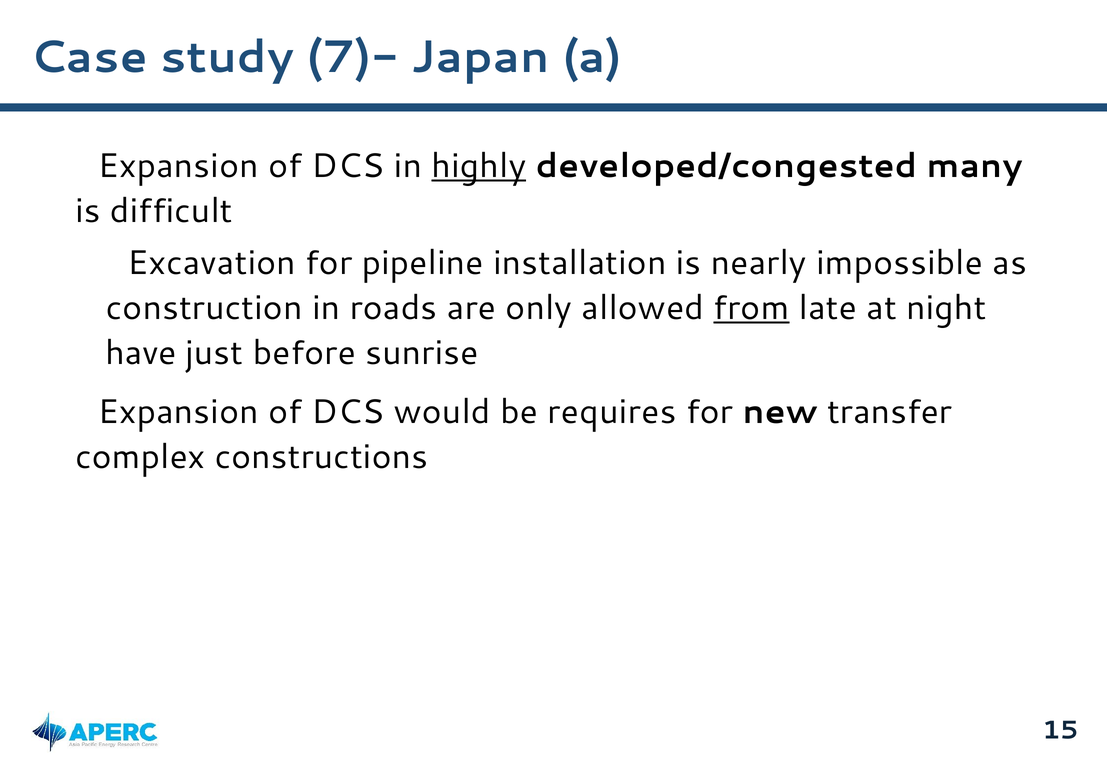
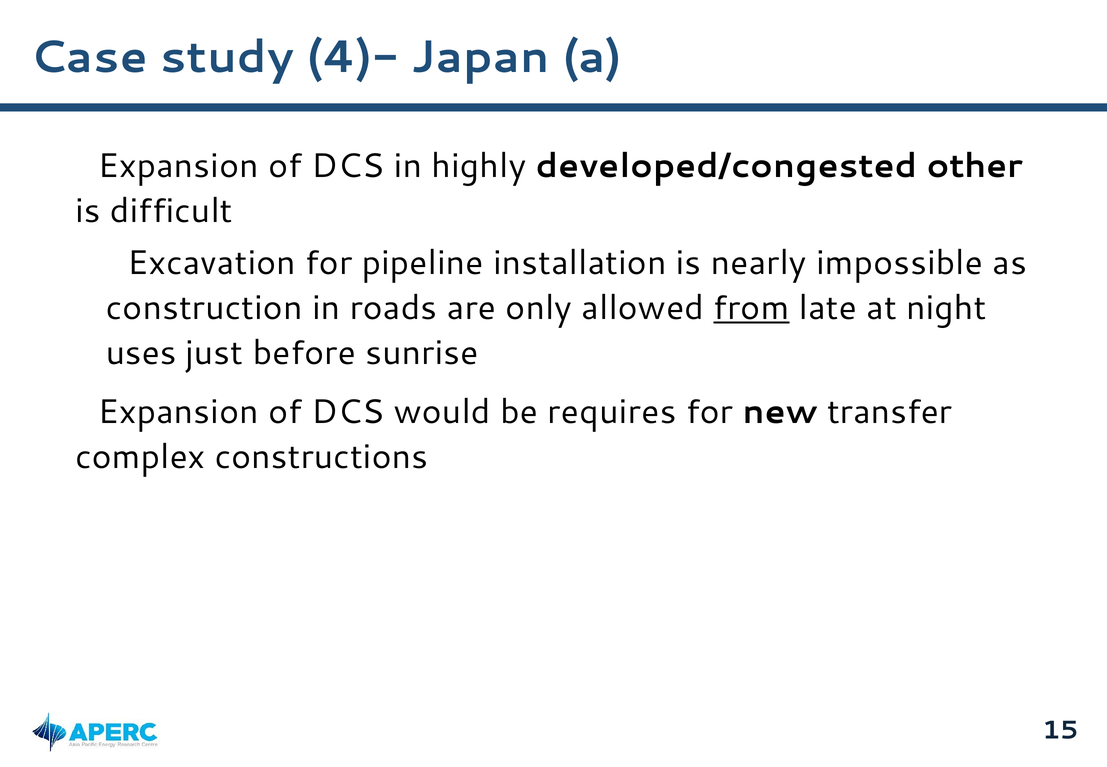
7)-: 7)- -> 4)-
highly underline: present -> none
many: many -> other
have: have -> uses
